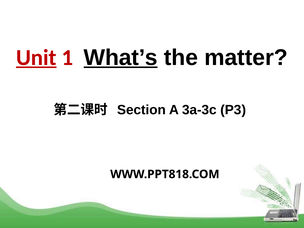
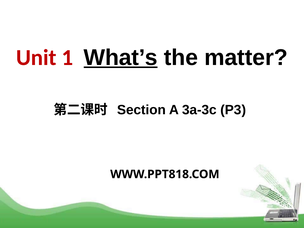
Unit underline: present -> none
